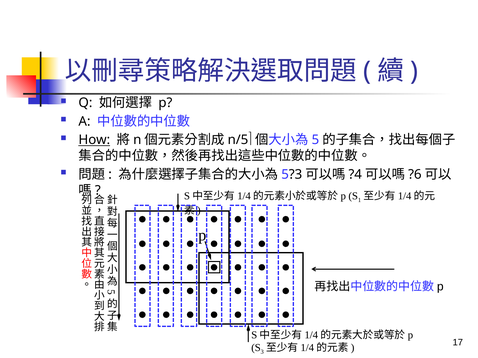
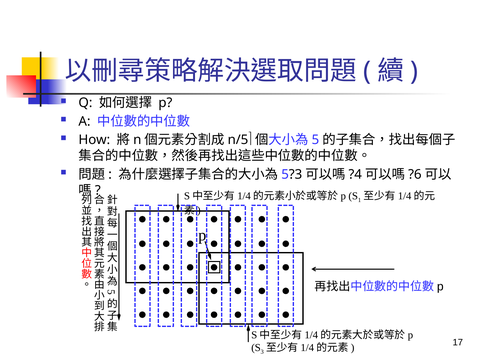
How underline: present -> none
